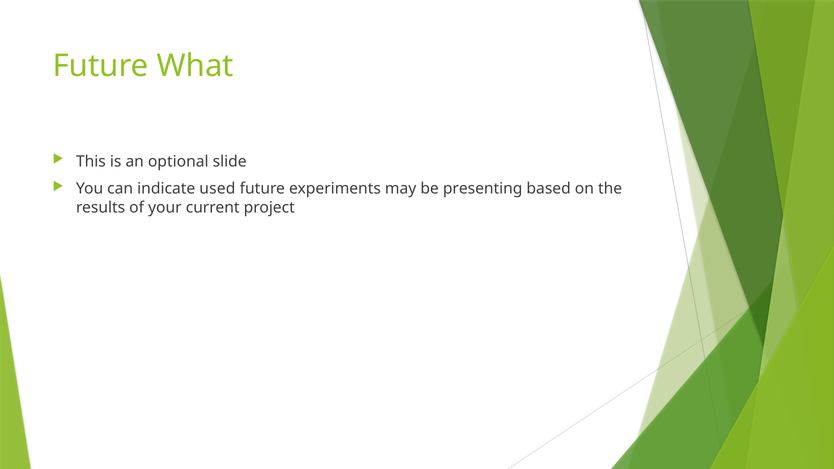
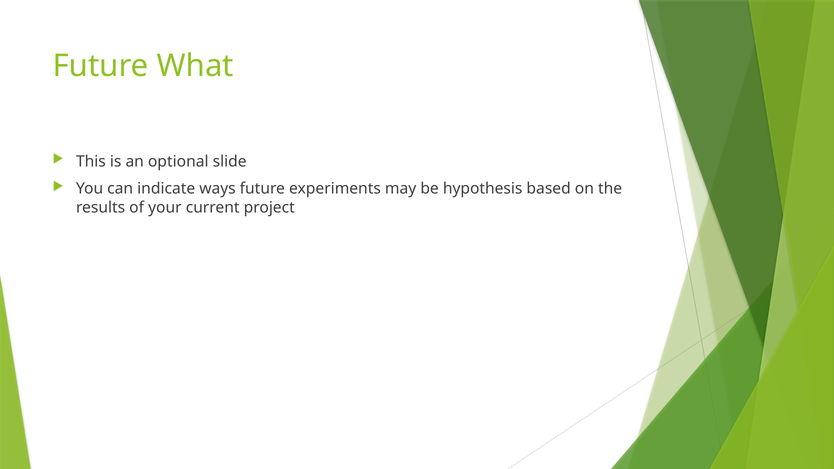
used: used -> ways
presenting: presenting -> hypothesis
